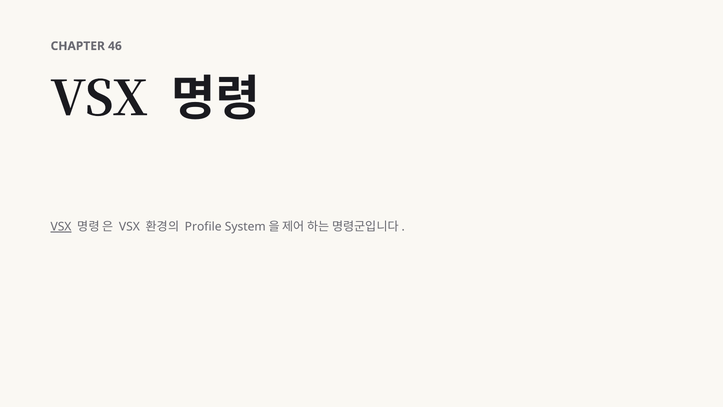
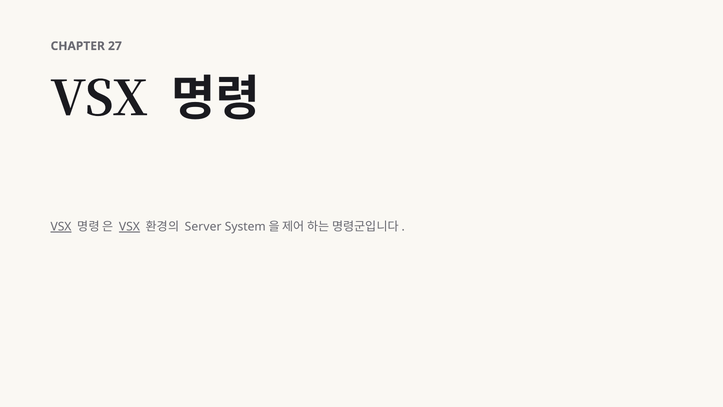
46: 46 -> 27
VSX at (129, 227) underline: none -> present
Profile: Profile -> Server
